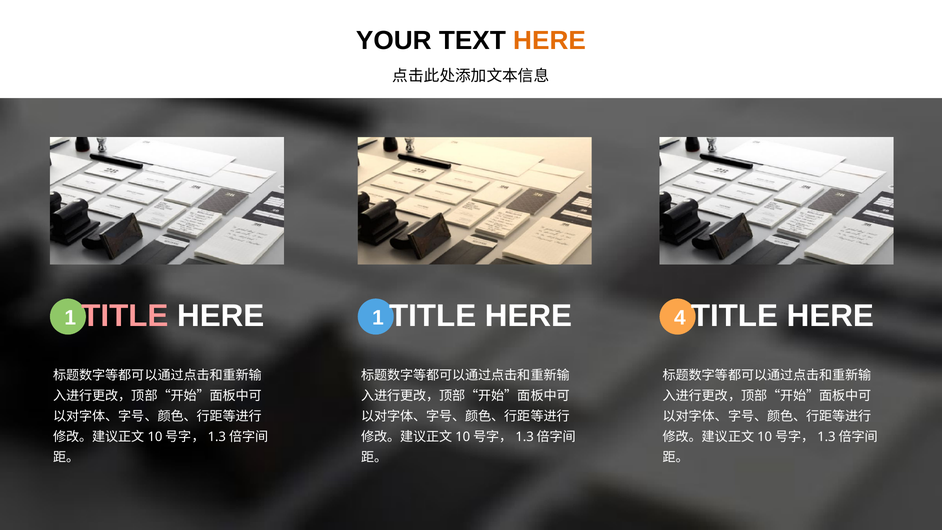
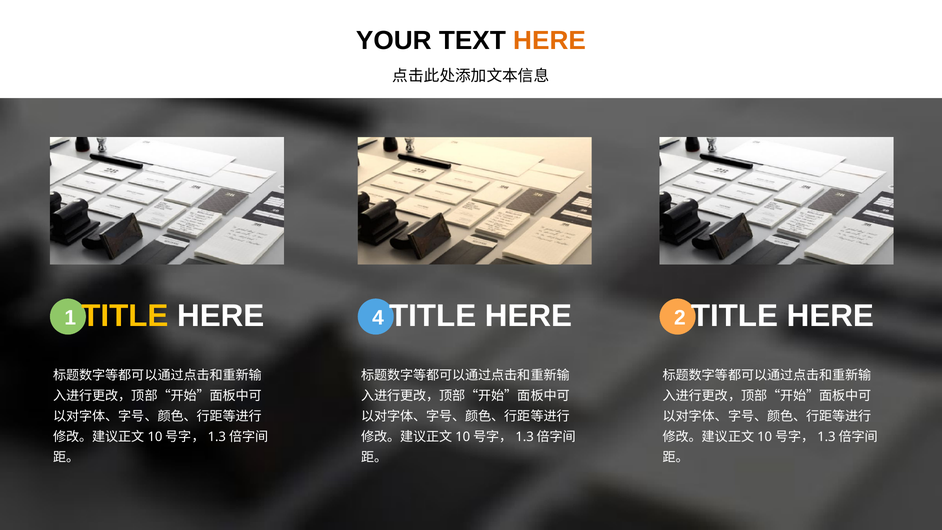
TITLE at (125, 316) colour: pink -> yellow
HERE 1: 1 -> 4
4: 4 -> 2
